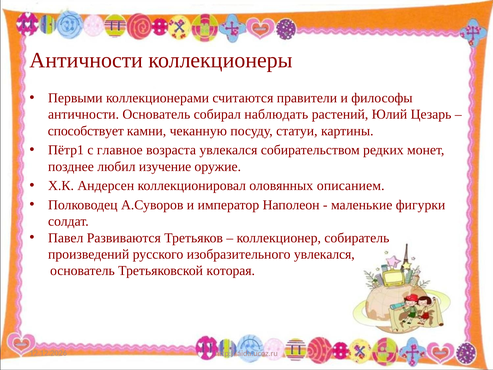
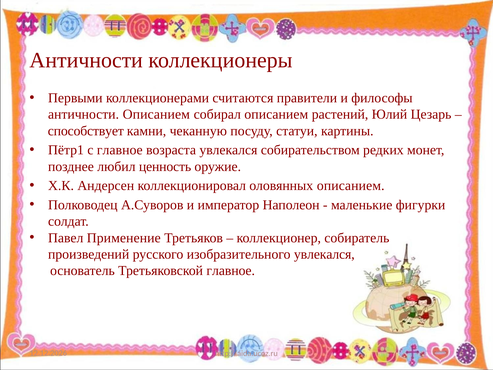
античности Основатель: Основатель -> Описанием
собирал наблюдать: наблюдать -> описанием
изучение: изучение -> ценность
Развиваются: Развиваются -> Применение
Третьяковской которая: которая -> главное
